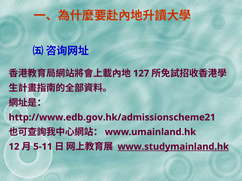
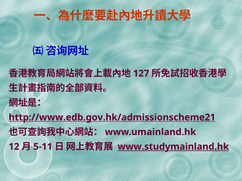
http://www.edb.gov.hk/admissionscheme21 underline: none -> present
